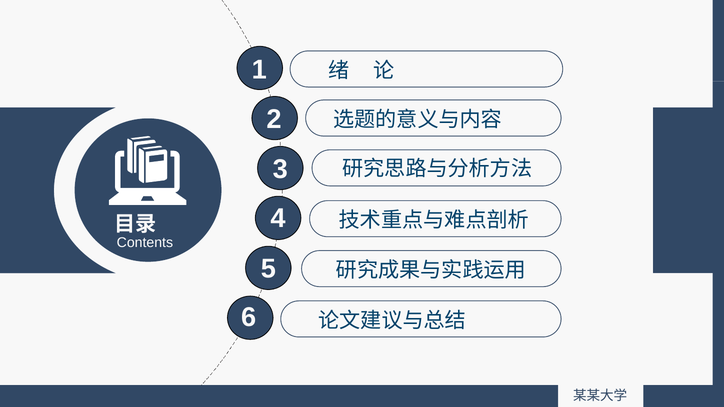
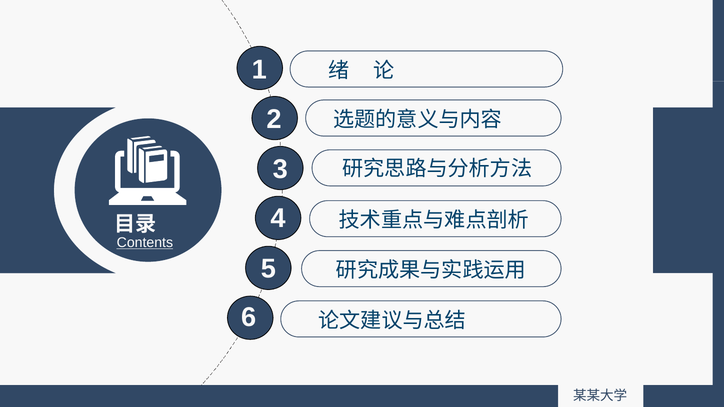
Contents underline: none -> present
